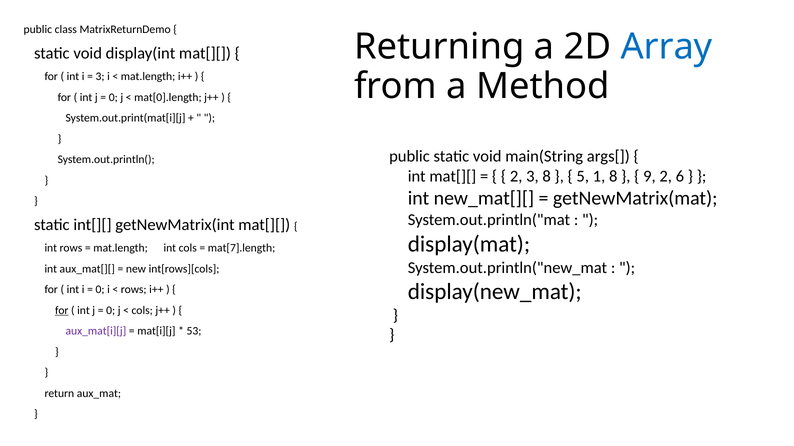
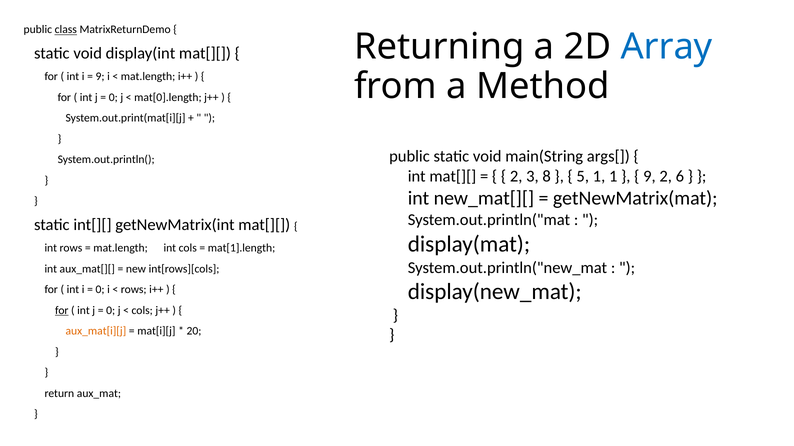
class underline: none -> present
3 at (100, 77): 3 -> 9
1 8: 8 -> 1
mat[7].length: mat[7].length -> mat[1].length
aux_mat[i][j colour: purple -> orange
53: 53 -> 20
